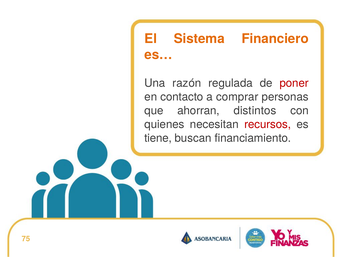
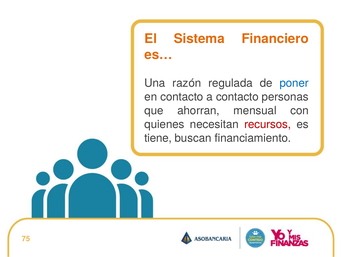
poner colour: red -> blue
a comprar: comprar -> contacto
distintos: distintos -> mensual
